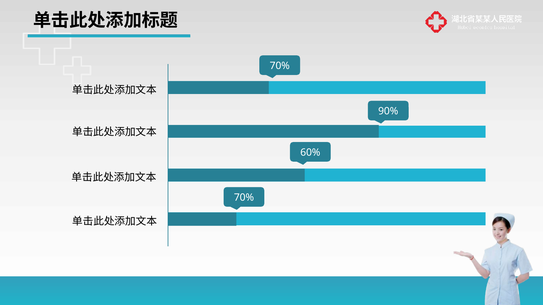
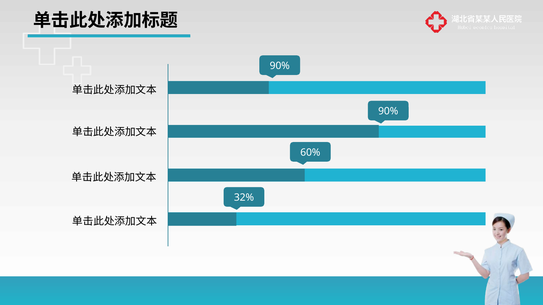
70% at (280, 66): 70% -> 90%
70% at (244, 198): 70% -> 32%
